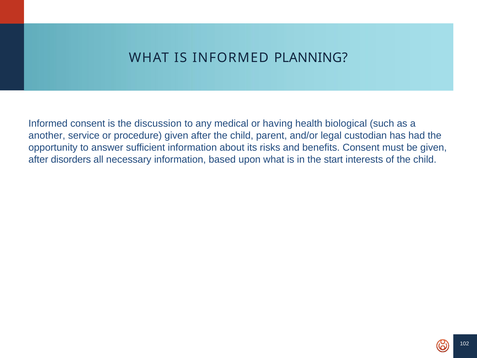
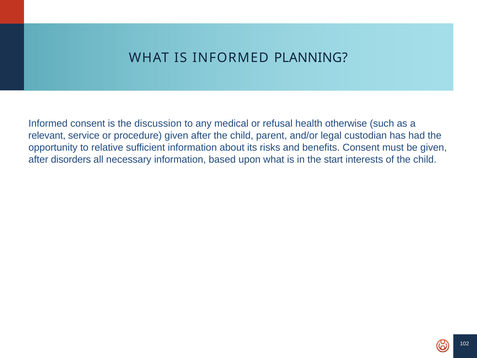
having: having -> refusal
biological: biological -> otherwise
another: another -> relevant
answer: answer -> relative
